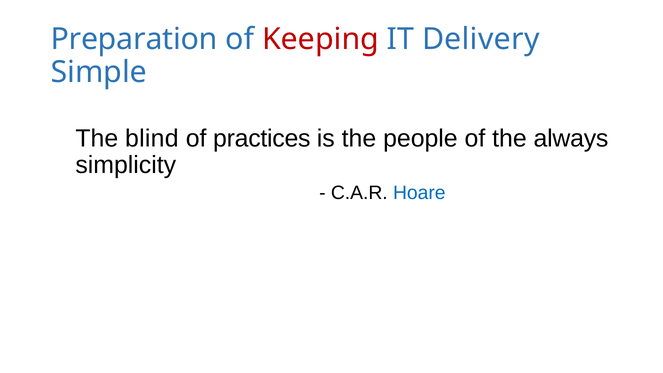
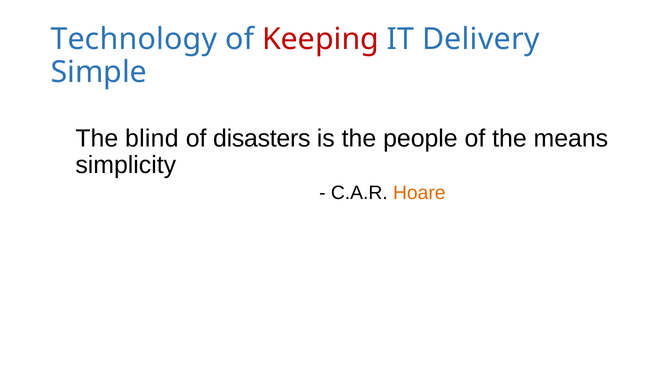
Preparation: Preparation -> Technology
practices: practices -> disasters
always: always -> means
Hoare colour: blue -> orange
